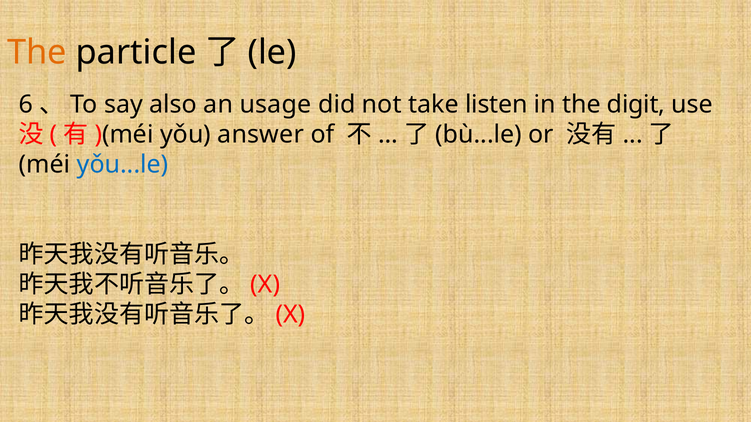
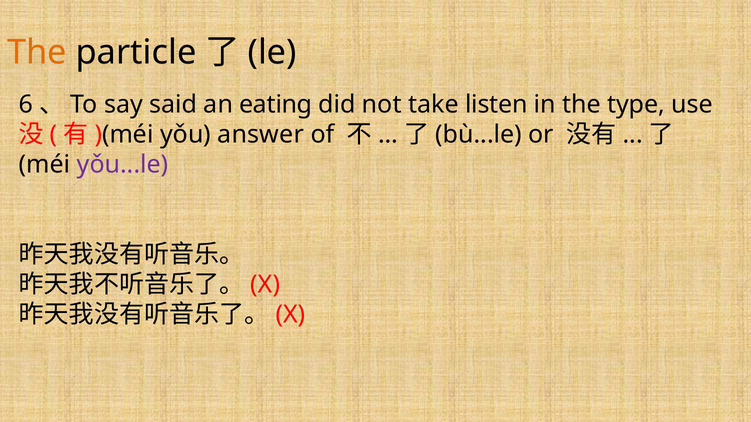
also: also -> said
usage: usage -> eating
digit: digit -> type
yǒu...le colour: blue -> purple
